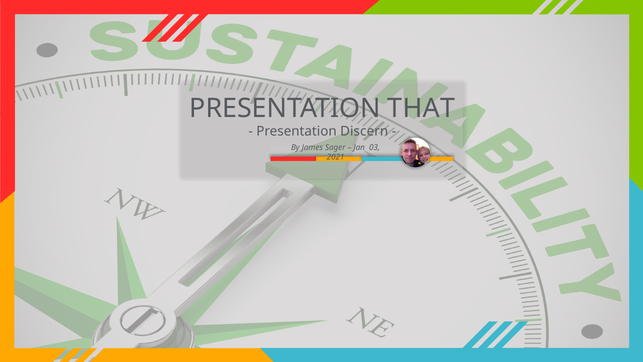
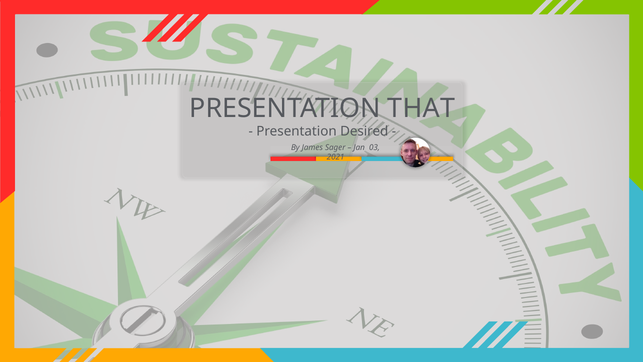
Discern: Discern -> Desired
